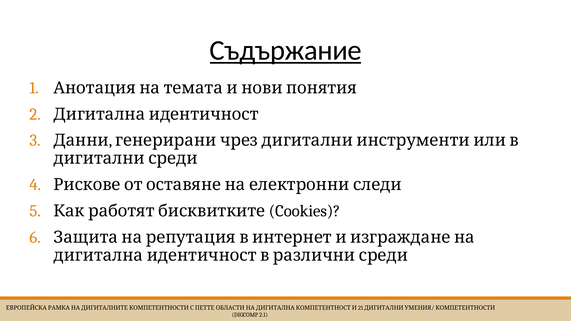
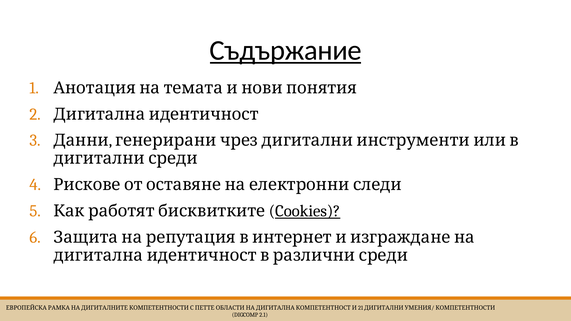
Cookies underline: none -> present
